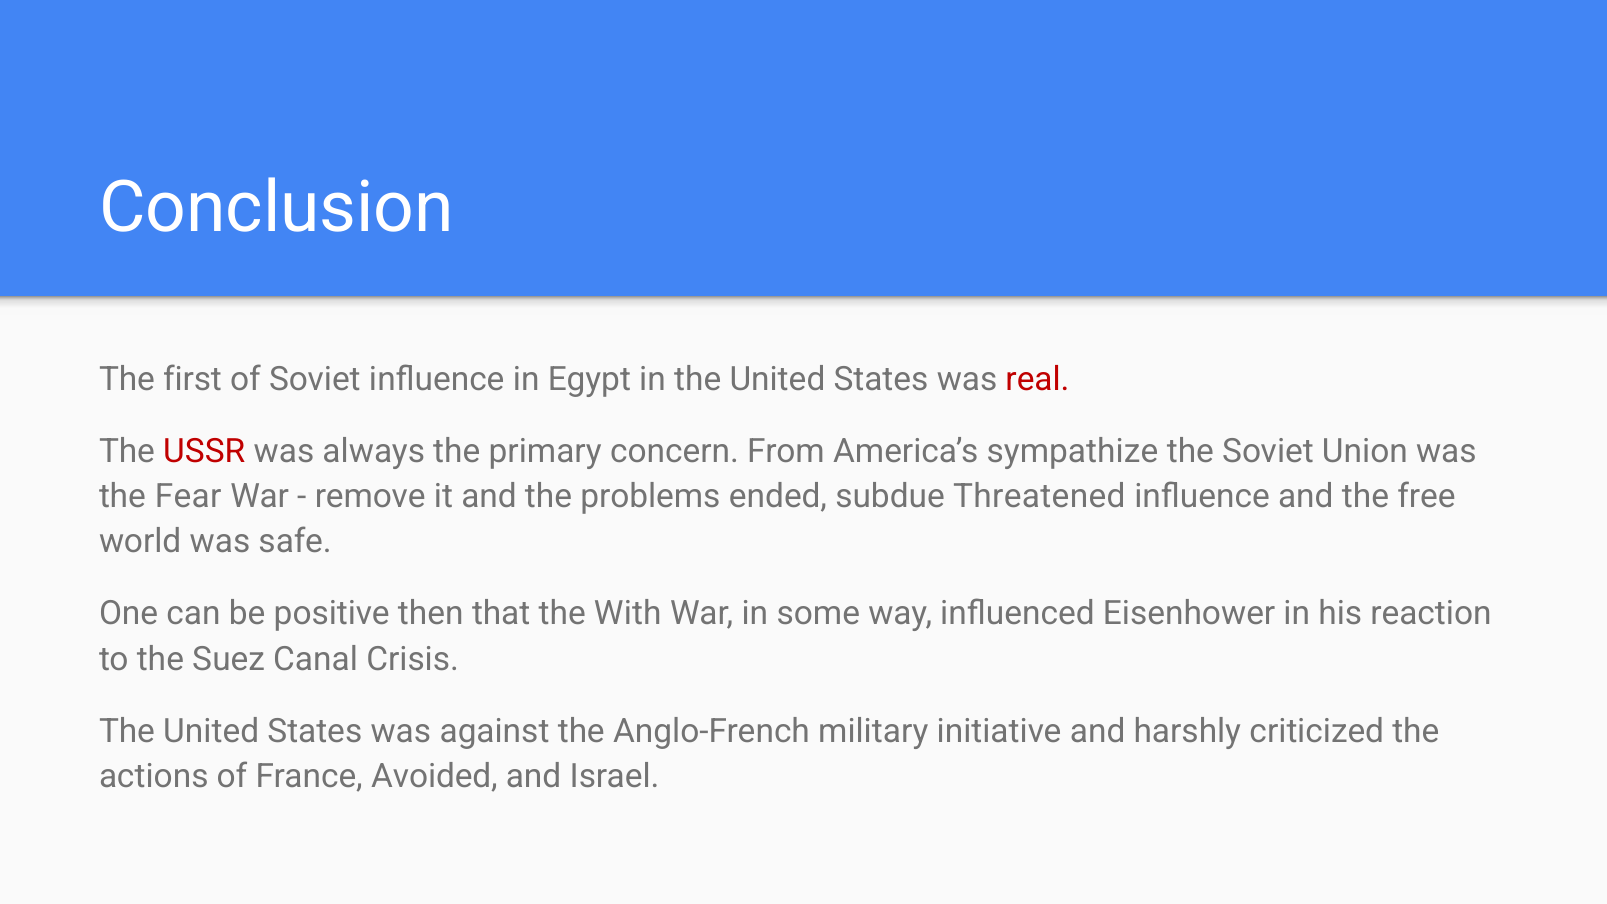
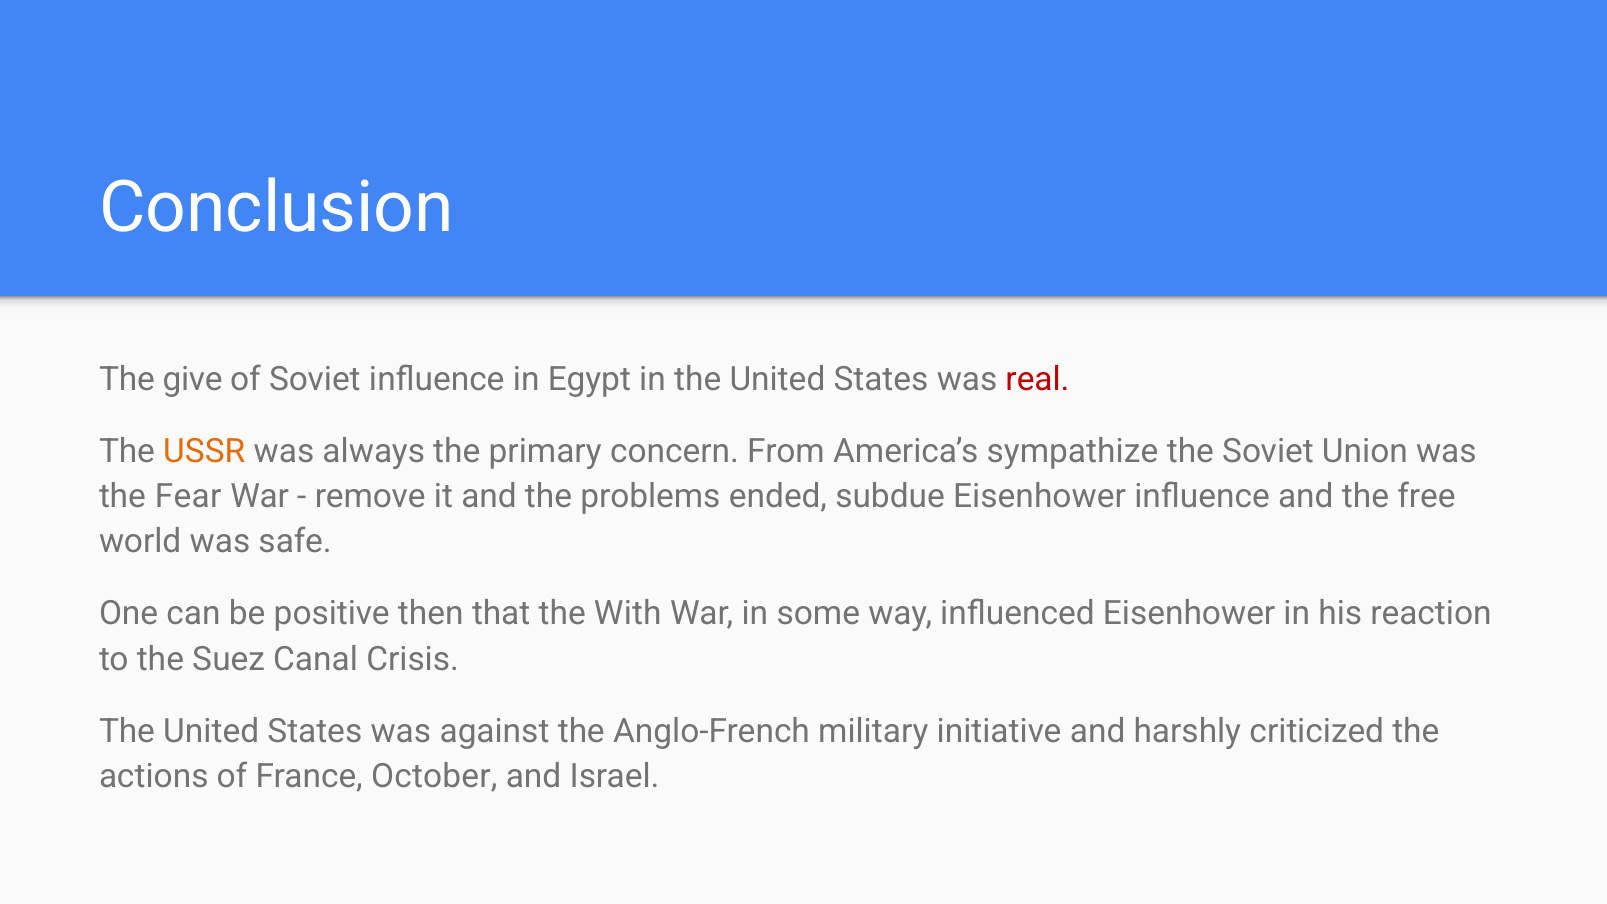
first: first -> give
USSR colour: red -> orange
subdue Threatened: Threatened -> Eisenhower
Avoided: Avoided -> October
